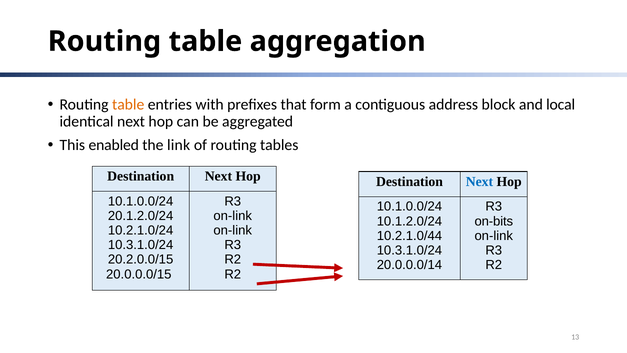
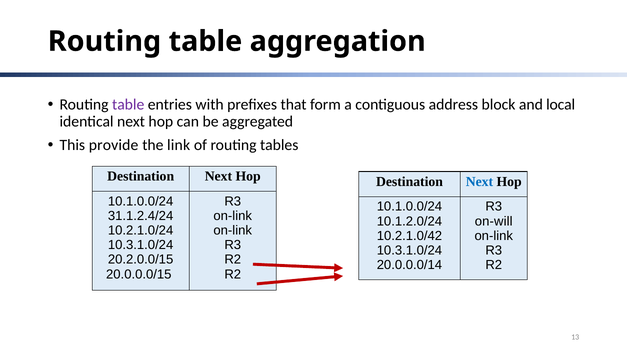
table at (128, 105) colour: orange -> purple
enabled: enabled -> provide
20.1.2.0/24: 20.1.2.0/24 -> 31.1.2.4/24
on-bits: on-bits -> on-will
10.2.1.0/44: 10.2.1.0/44 -> 10.2.1.0/42
